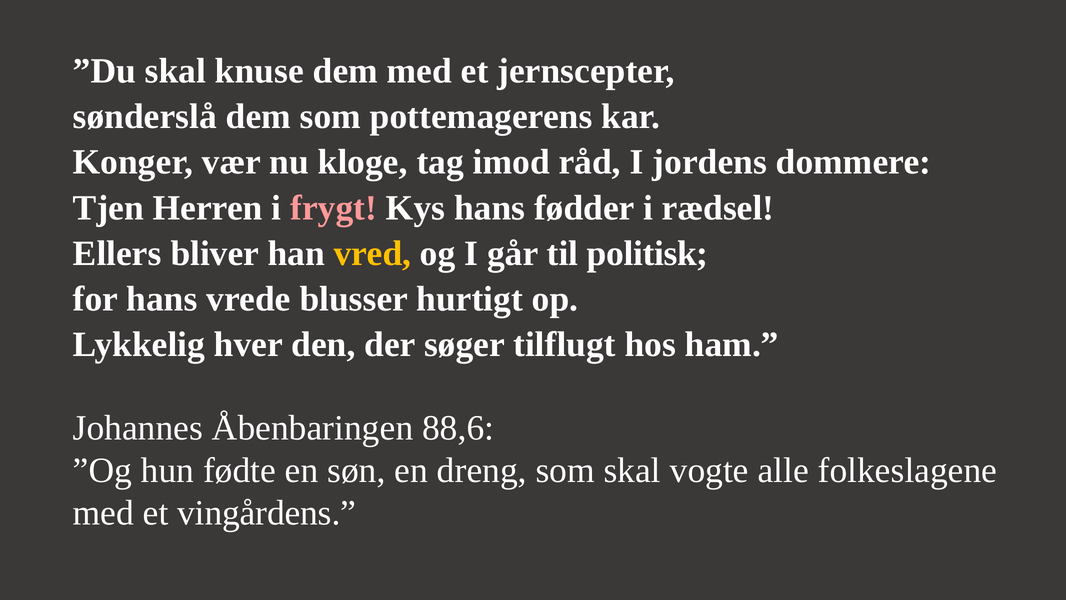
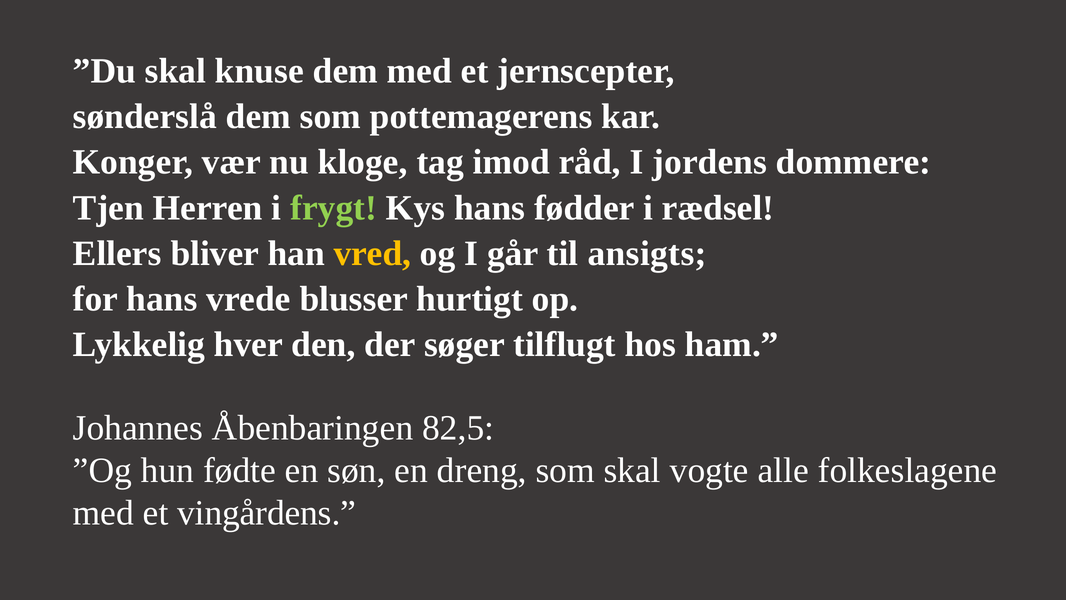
frygt colour: pink -> light green
politisk: politisk -> ansigts
88,6: 88,6 -> 82,5
